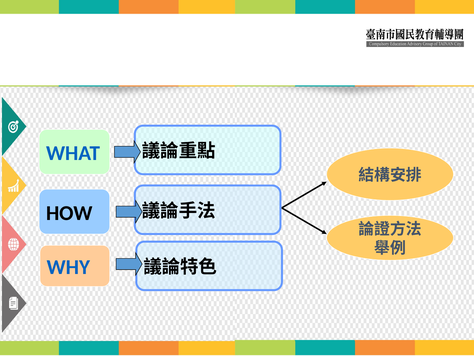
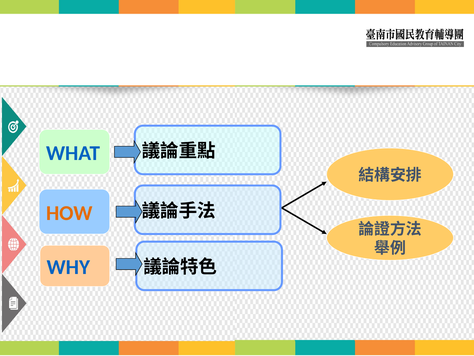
HOW colour: black -> orange
